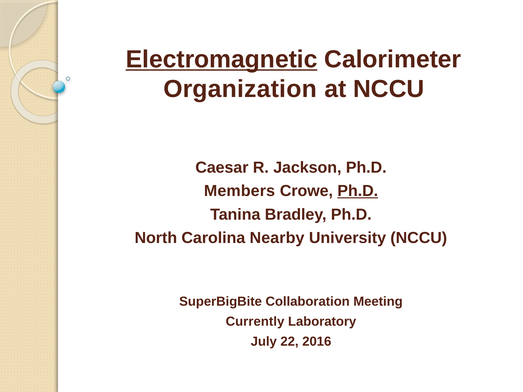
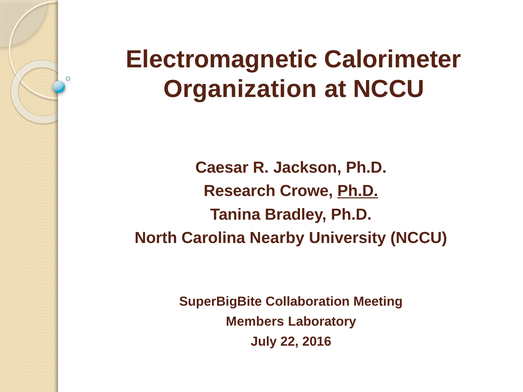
Electromagnetic underline: present -> none
Members: Members -> Research
Currently: Currently -> Members
